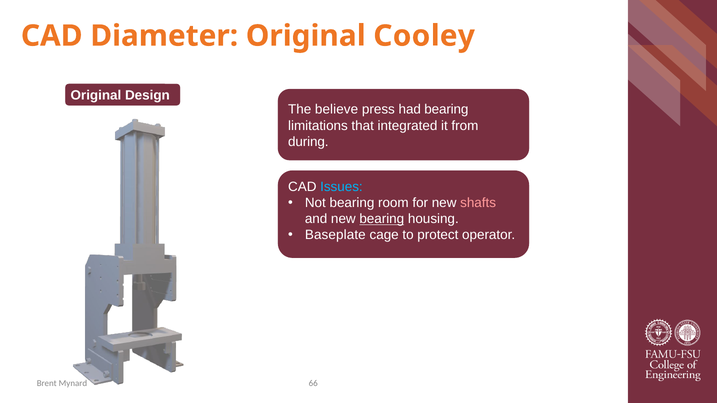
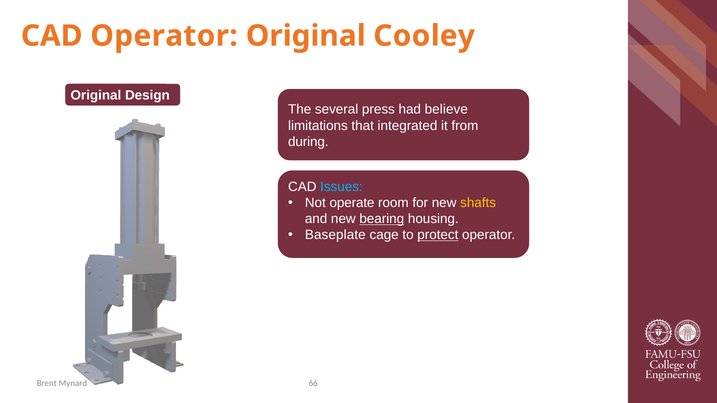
CAD Diameter: Diameter -> Operator
believe: believe -> several
had bearing: bearing -> believe
Not bearing: bearing -> operate
shafts colour: pink -> yellow
protect underline: none -> present
